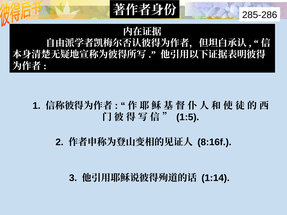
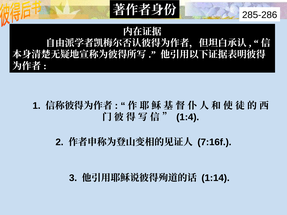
1:5: 1:5 -> 1:4
8:16f: 8:16f -> 7:16f
